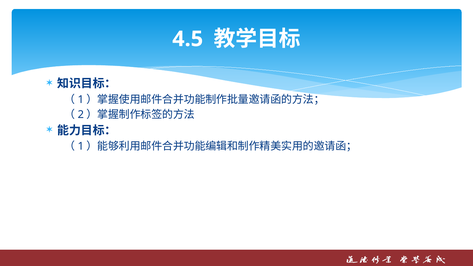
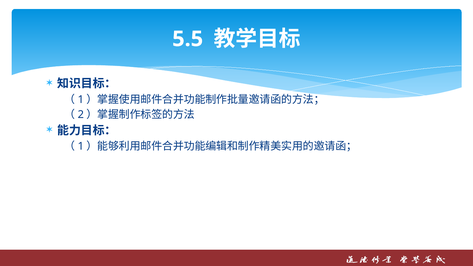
4.5: 4.5 -> 5.5
